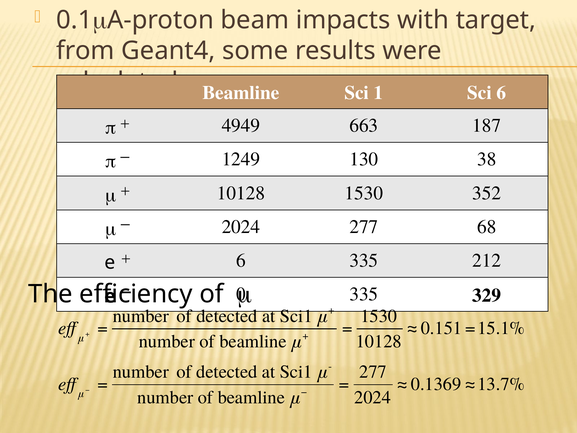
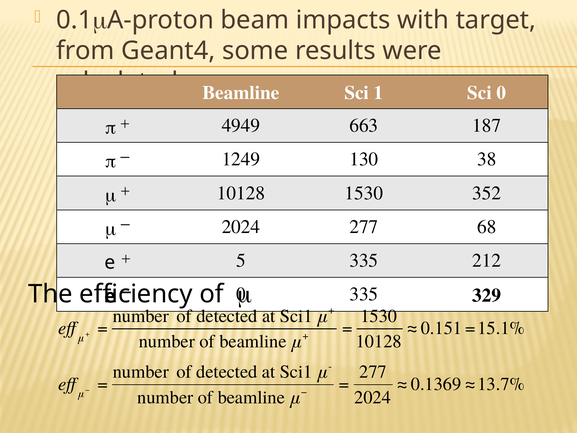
Sci 6: 6 -> 0
6 at (241, 260): 6 -> 5
